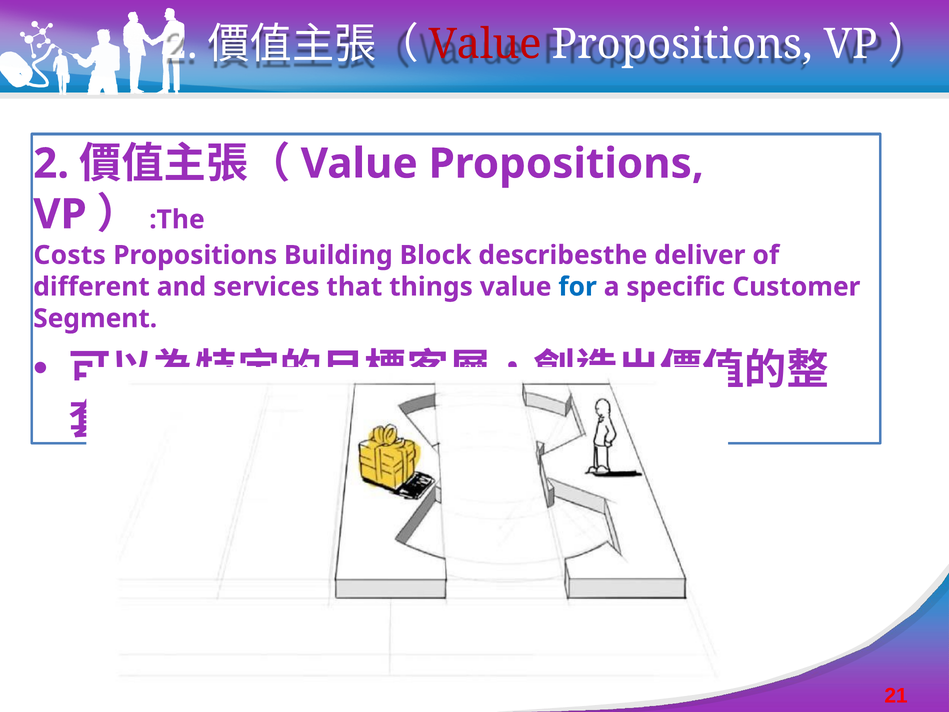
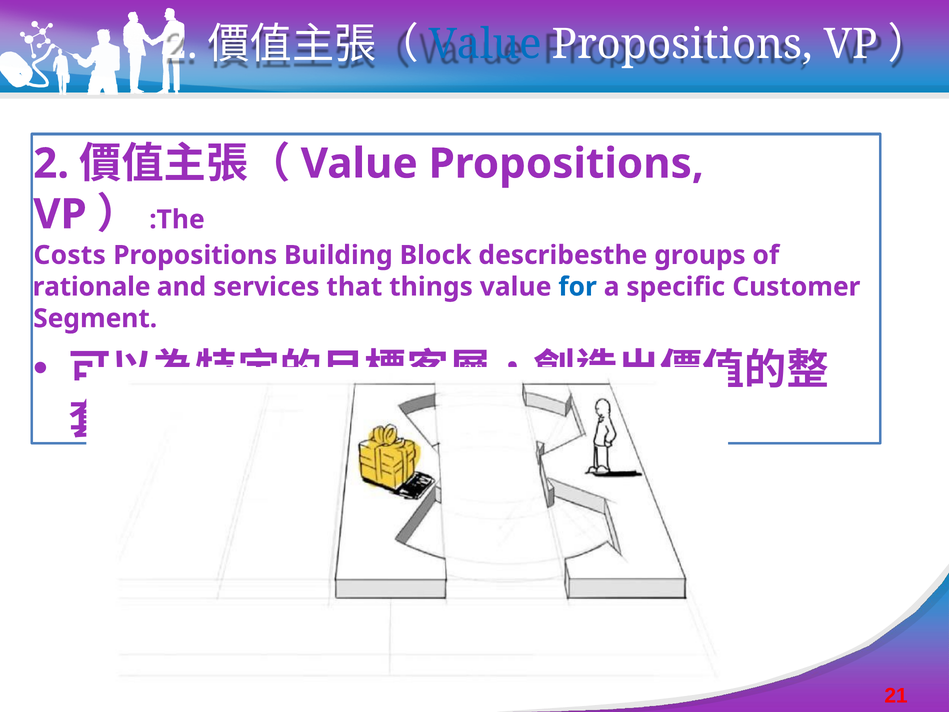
Value at (485, 44) colour: red -> blue
deliver: deliver -> groups
different: different -> rationale
